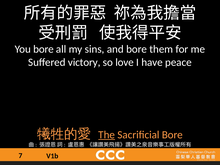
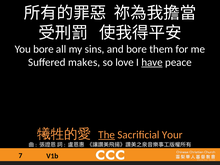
victory: victory -> makes
have underline: none -> present
Sacrificial Bore: Bore -> Your
